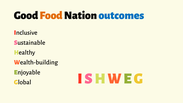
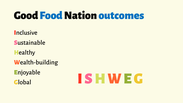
Food colour: orange -> blue
